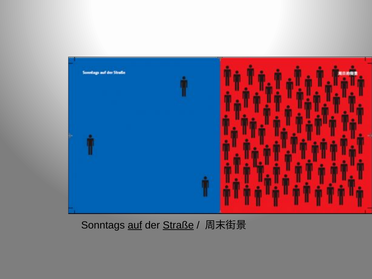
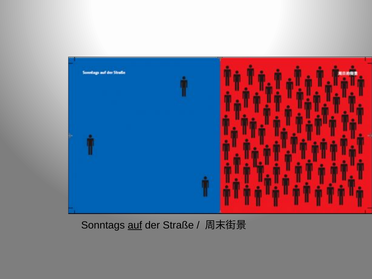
Straße underline: present -> none
